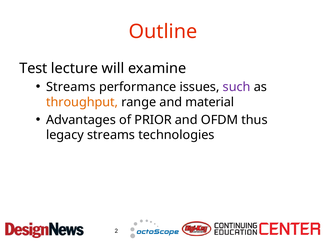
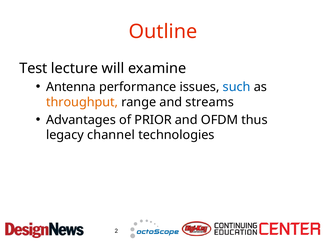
Streams at (71, 87): Streams -> Antenna
such colour: purple -> blue
material: material -> streams
legacy streams: streams -> channel
